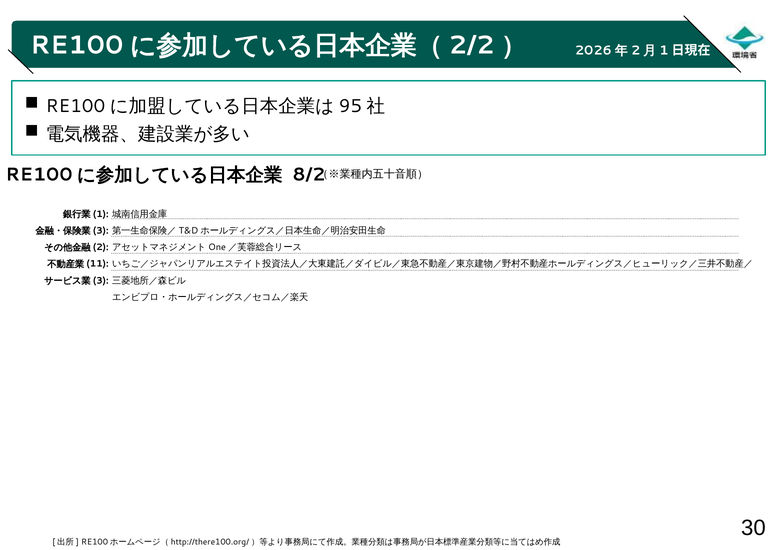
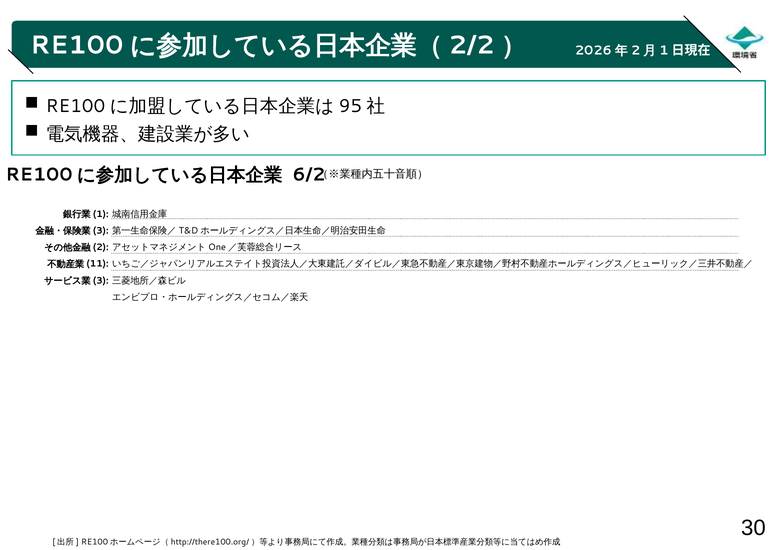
8/2: 8/2 -> 6/2
